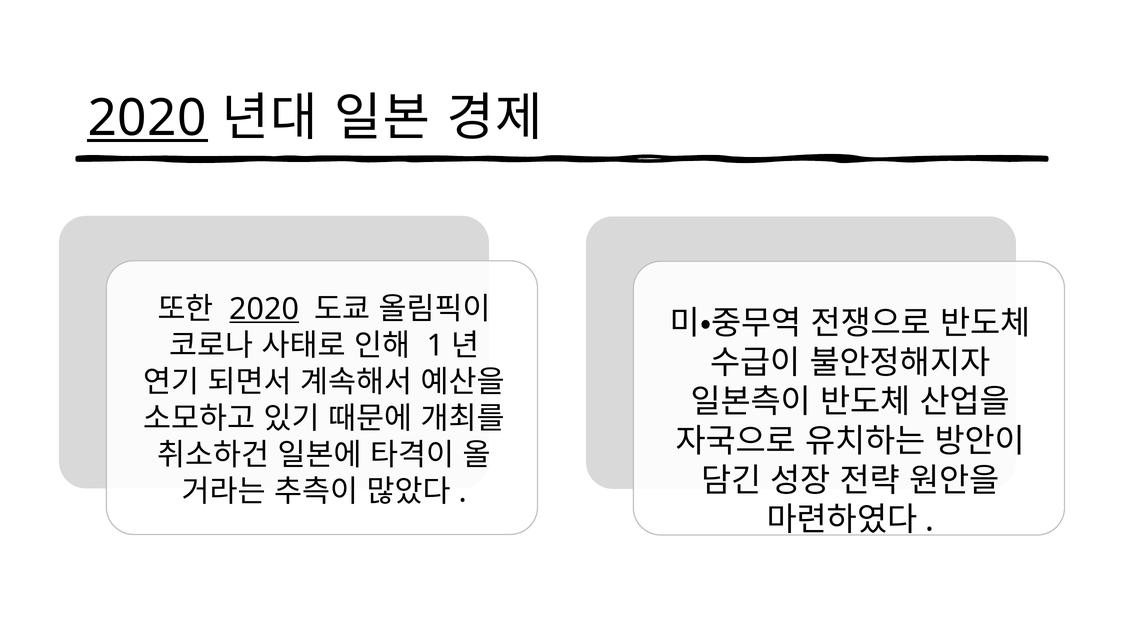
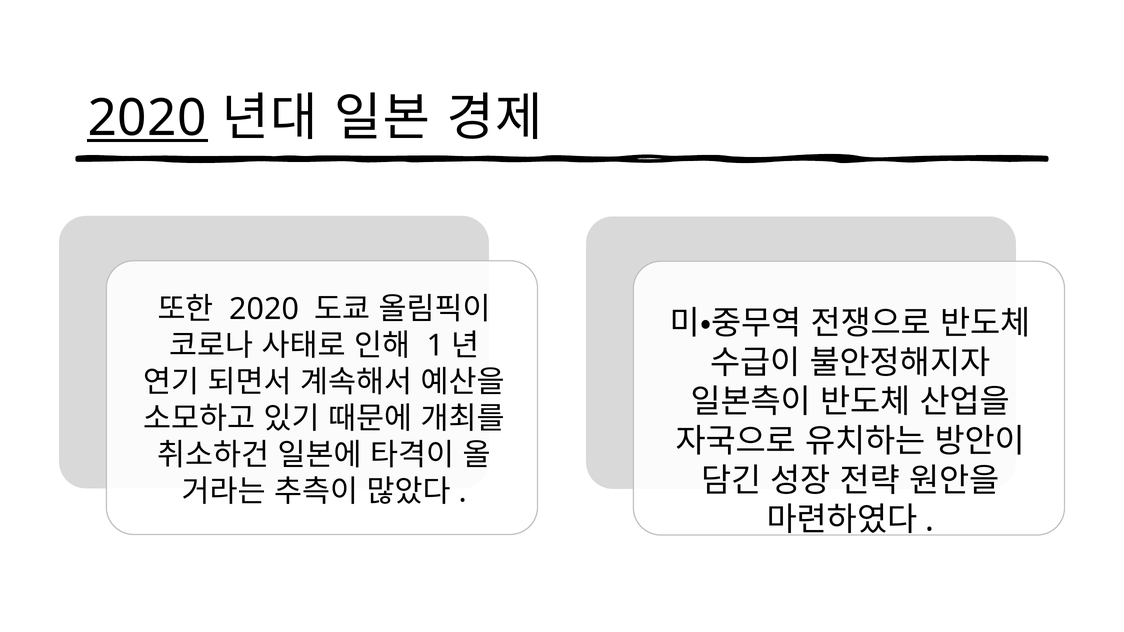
2020 at (264, 309) underline: present -> none
